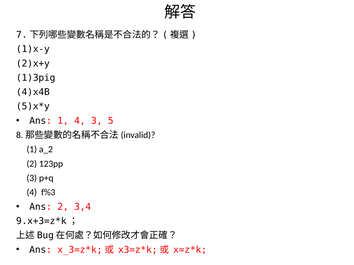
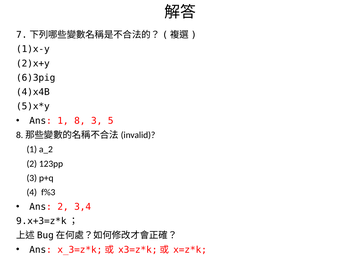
1)3pig: 1)3pig -> 6)3pig
1 4: 4 -> 8
